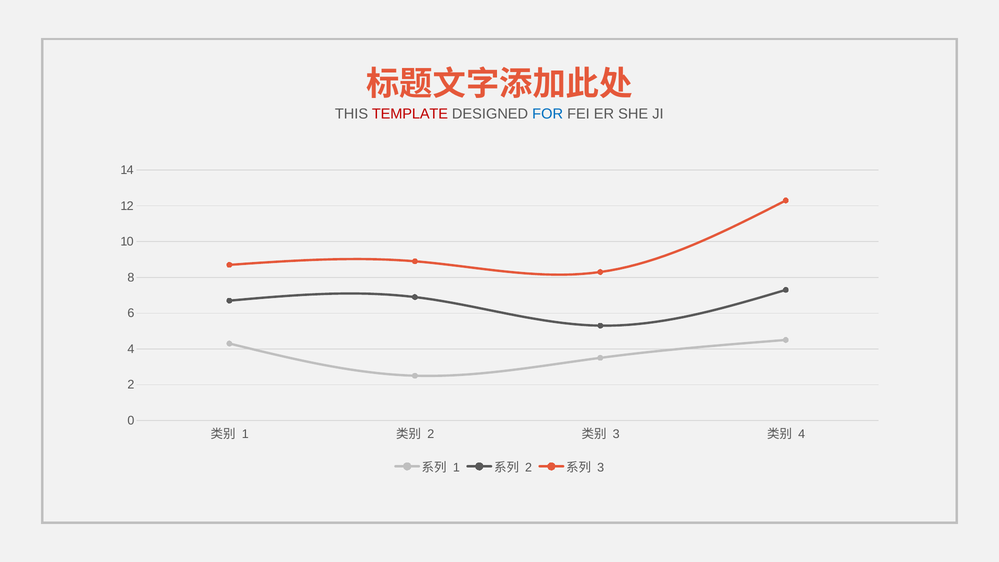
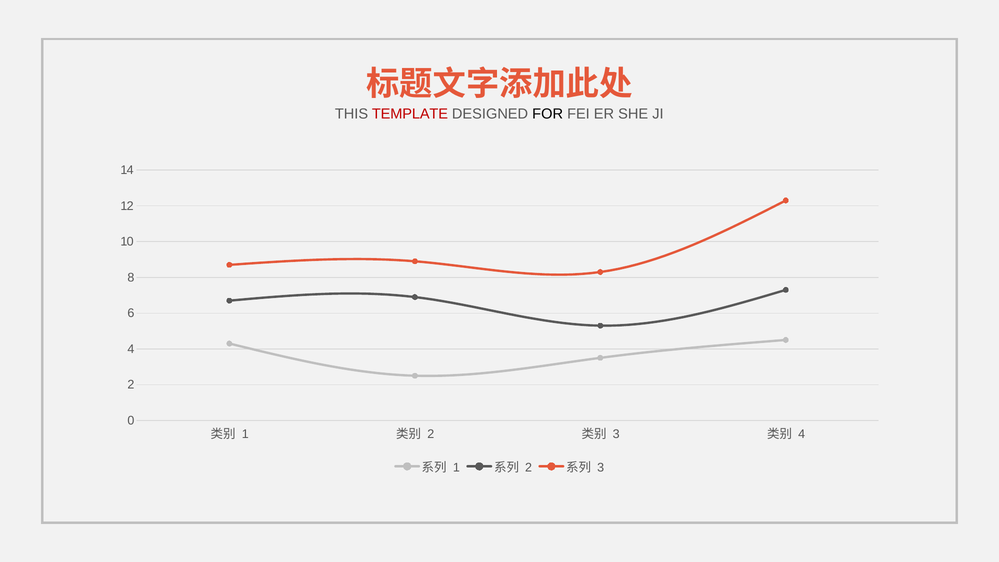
FOR colour: blue -> black
